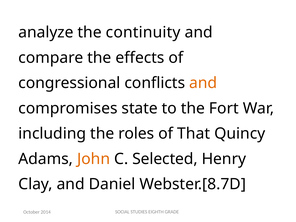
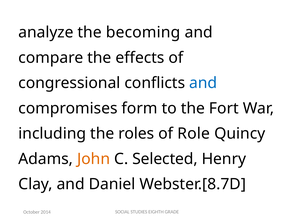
continuity: continuity -> becoming
and at (203, 83) colour: orange -> blue
state: state -> form
That: That -> Role
